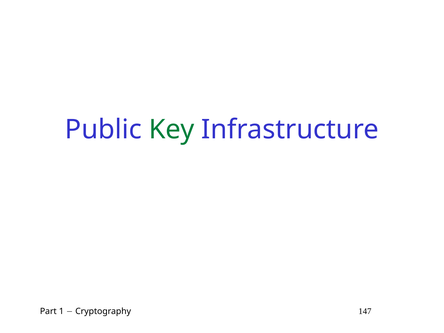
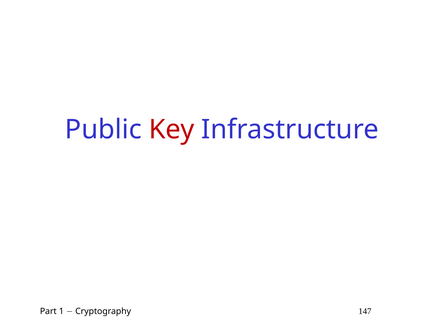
Key colour: green -> red
